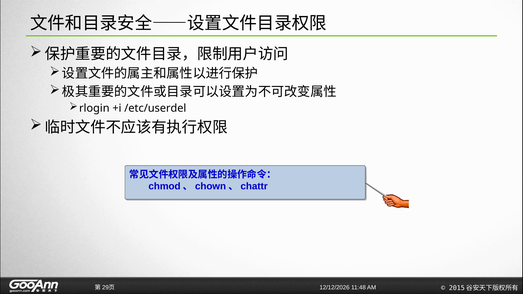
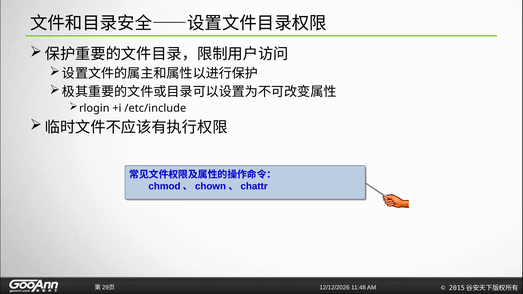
/etc/userdel: /etc/userdel -> /etc/include
